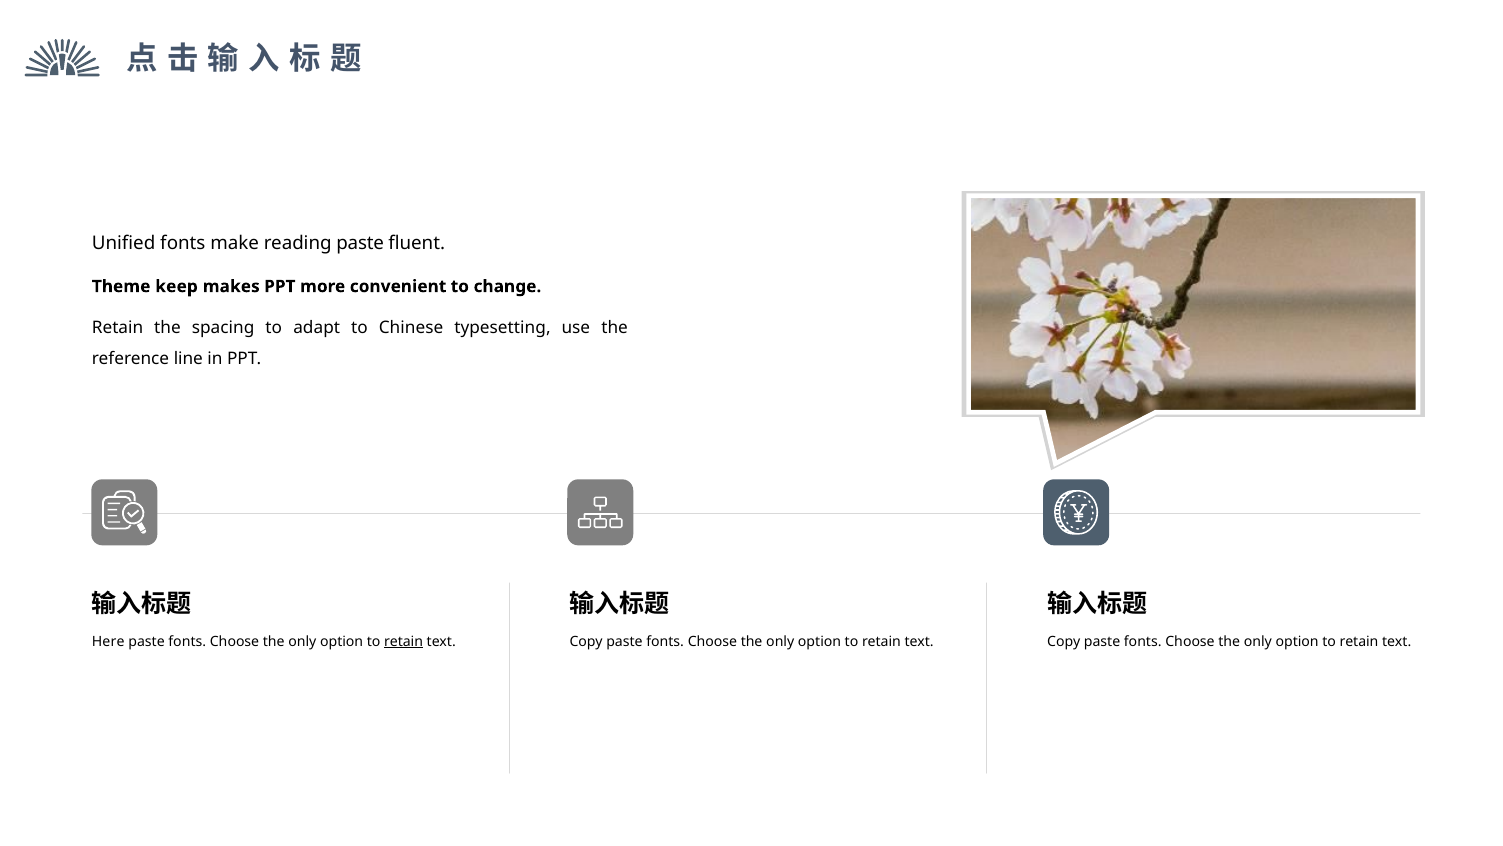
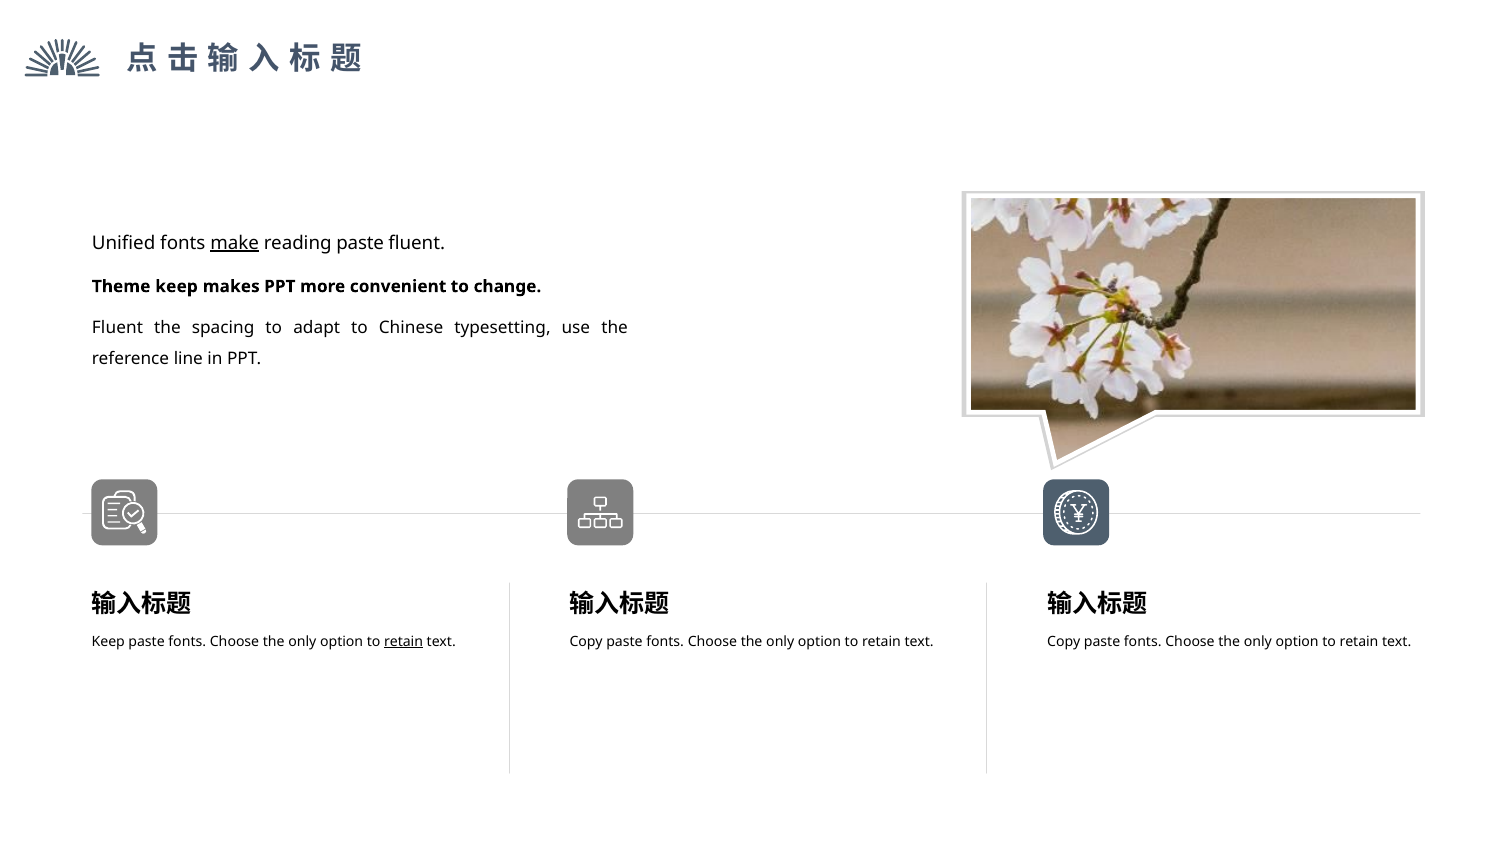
make underline: none -> present
Retain at (118, 328): Retain -> Fluent
Here at (108, 641): Here -> Keep
